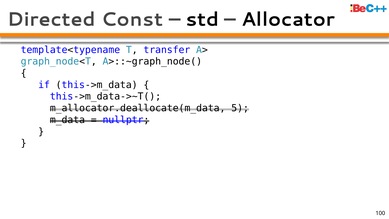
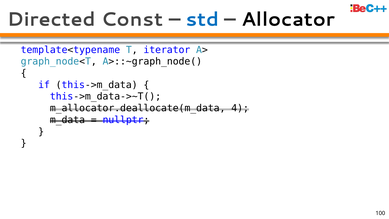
std colour: black -> blue
transfer: transfer -> iterator
5: 5 -> 4
